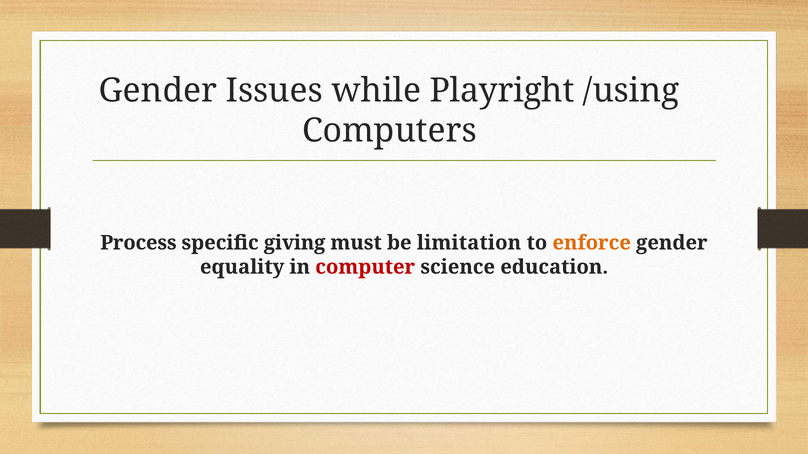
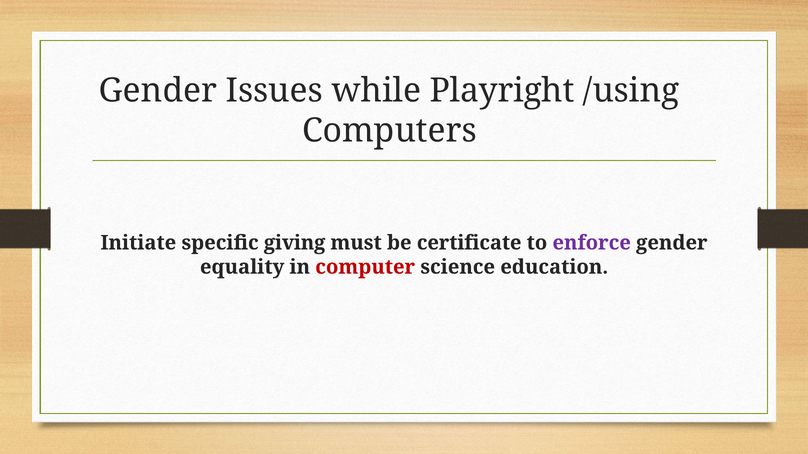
Process: Process -> Initiate
limitation: limitation -> certificate
enforce colour: orange -> purple
